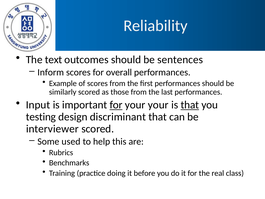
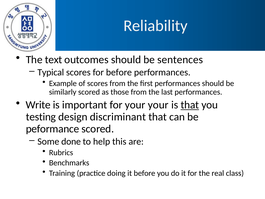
Inform: Inform -> Typical
for overall: overall -> before
Input: Input -> Write
for at (116, 105) underline: present -> none
interviewer: interviewer -> peformance
used: used -> done
